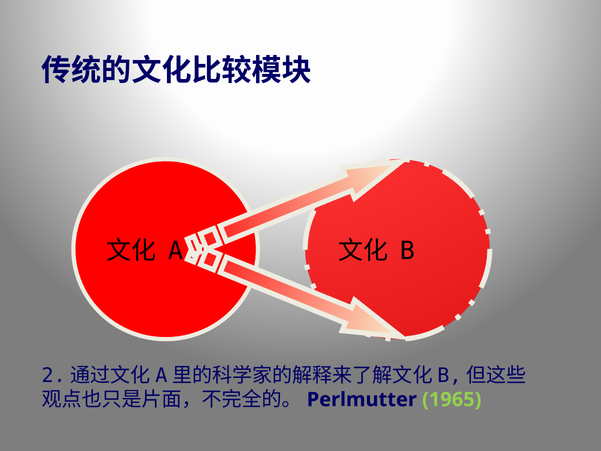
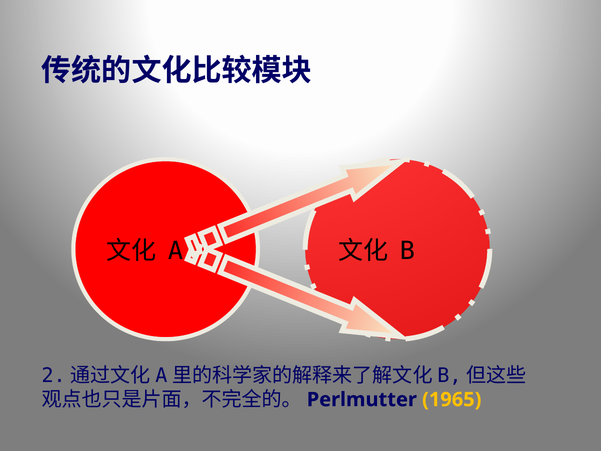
1965 colour: light green -> yellow
